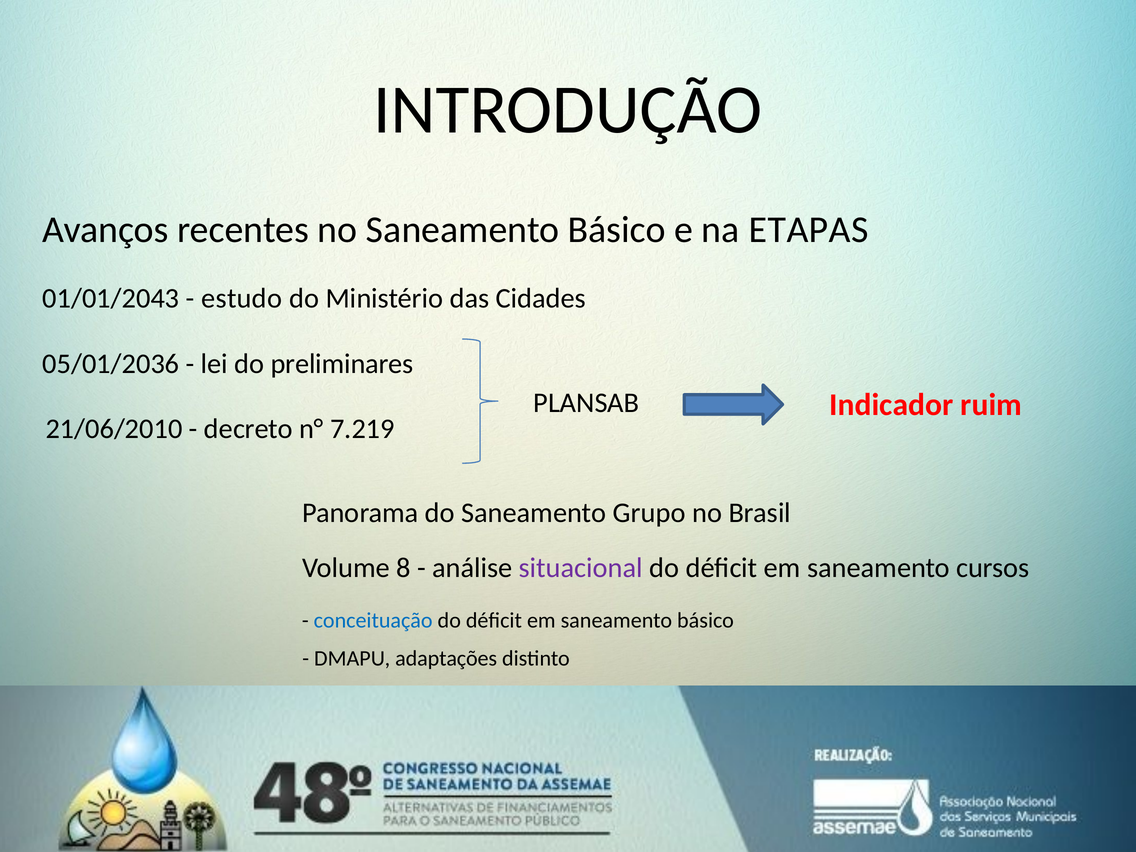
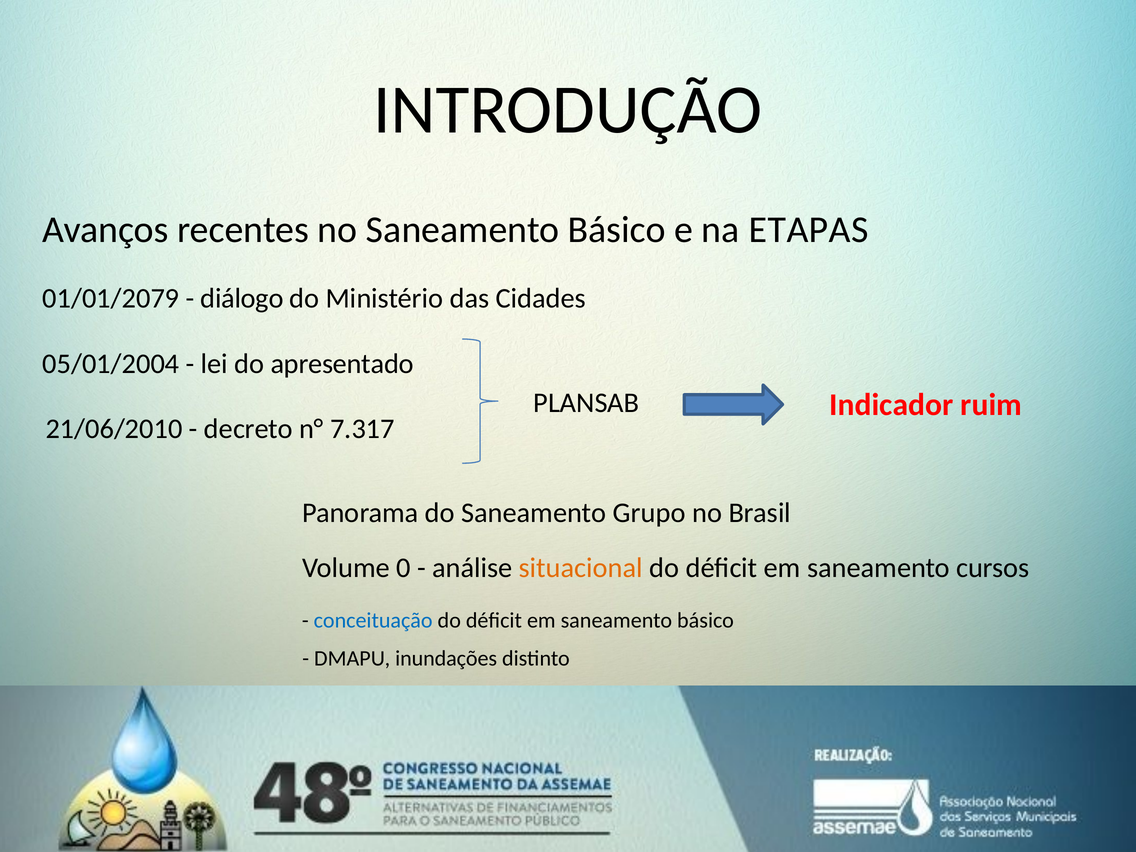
01/01/2043: 01/01/2043 -> 01/01/2079
estudo: estudo -> diálogo
05/01/2036: 05/01/2036 -> 05/01/2004
preliminares: preliminares -> apresentado
7.219: 7.219 -> 7.317
8: 8 -> 0
situacional colour: purple -> orange
adaptações: adaptações -> inundações
